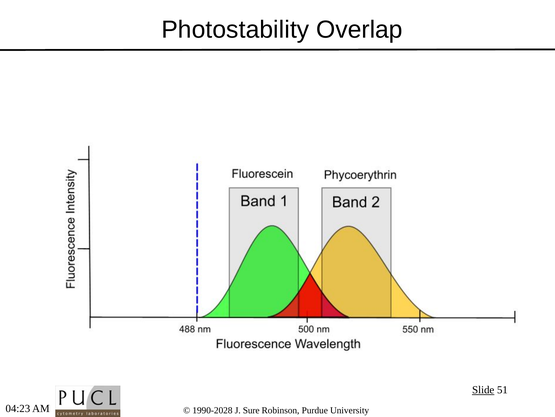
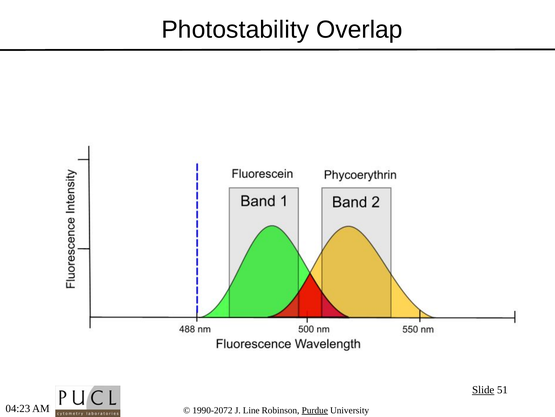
1990-2028: 1990-2028 -> 1990-2072
Sure: Sure -> Line
Purdue underline: none -> present
